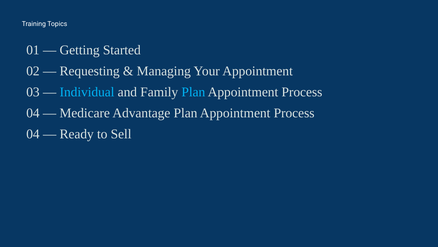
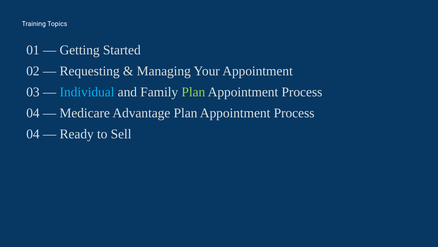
Plan at (193, 92) colour: light blue -> light green
